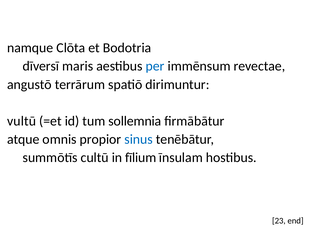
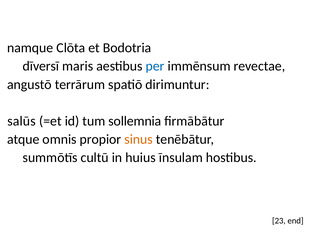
vultū: vultū -> salūs
sinus colour: blue -> orange
fīlium: fīlium -> huius
